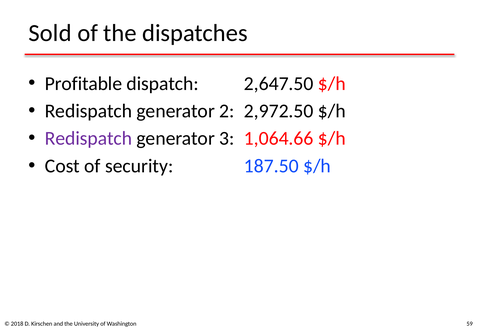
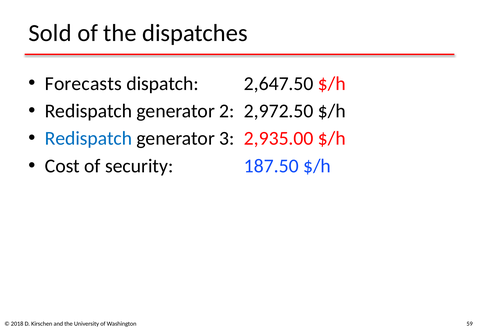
Profitable: Profitable -> Forecasts
Redispatch at (89, 139) colour: purple -> blue
1,064.66: 1,064.66 -> 2,935.00
